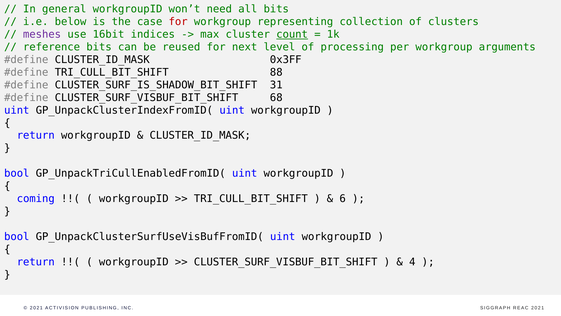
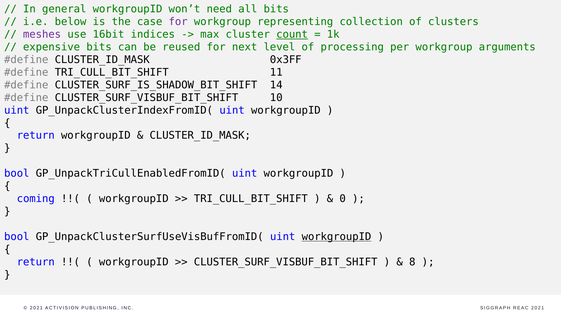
for at (178, 22) colour: red -> purple
reference: reference -> expensive
88: 88 -> 11
31: 31 -> 14
68: 68 -> 10
6: 6 -> 0
workgroupID at (336, 236) underline: none -> present
4: 4 -> 8
